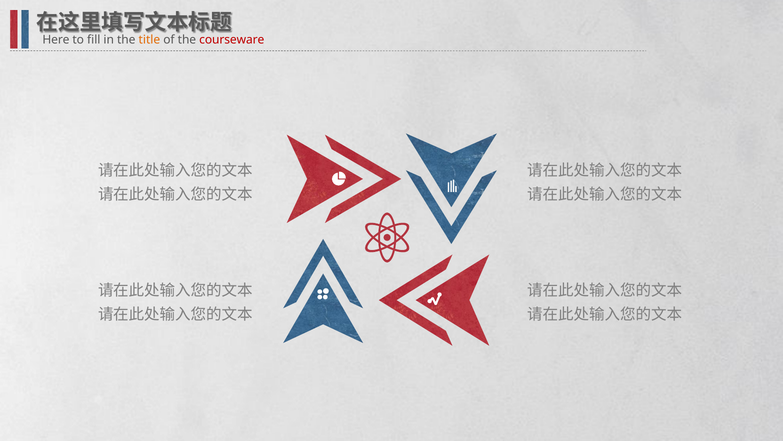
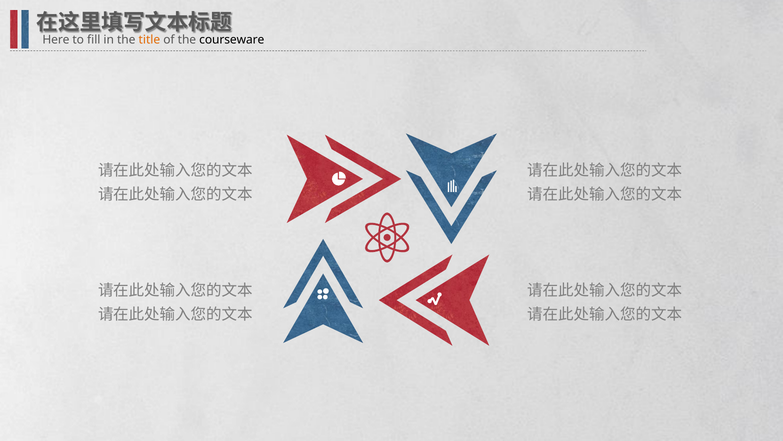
courseware colour: red -> black
